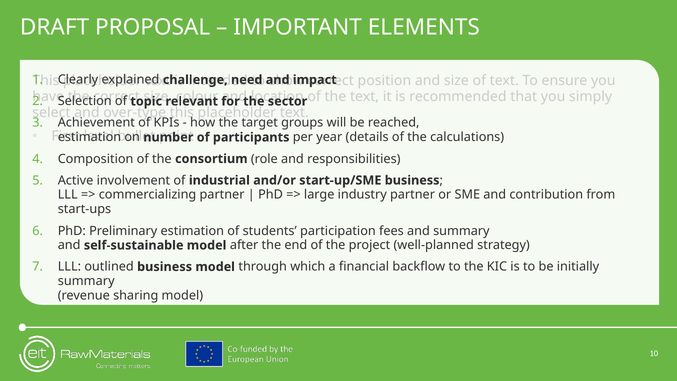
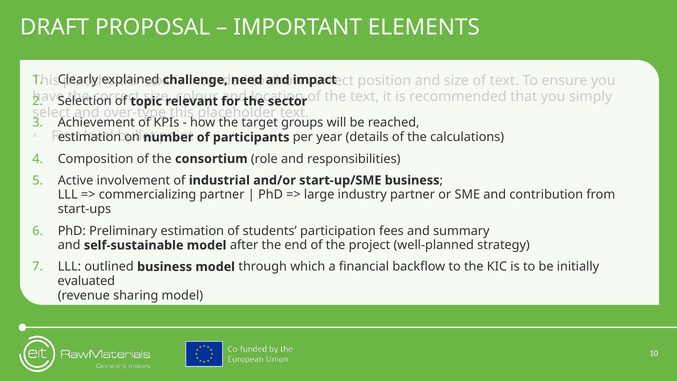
summary at (86, 281): summary -> evaluated
